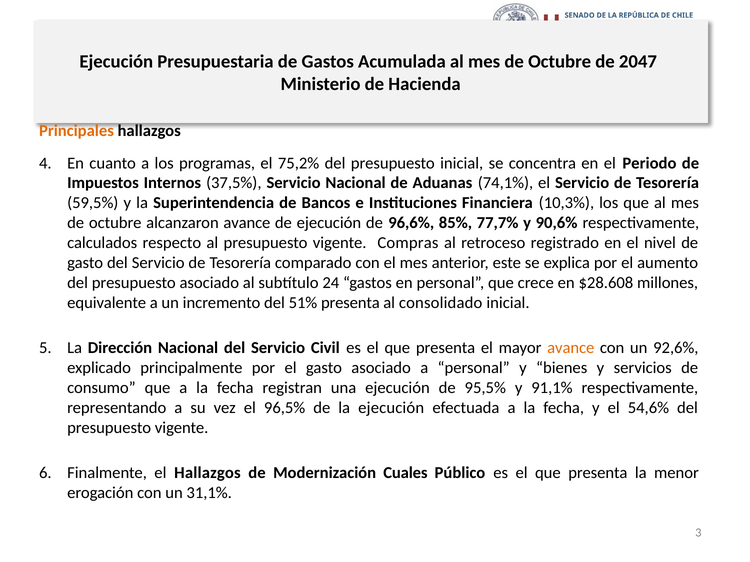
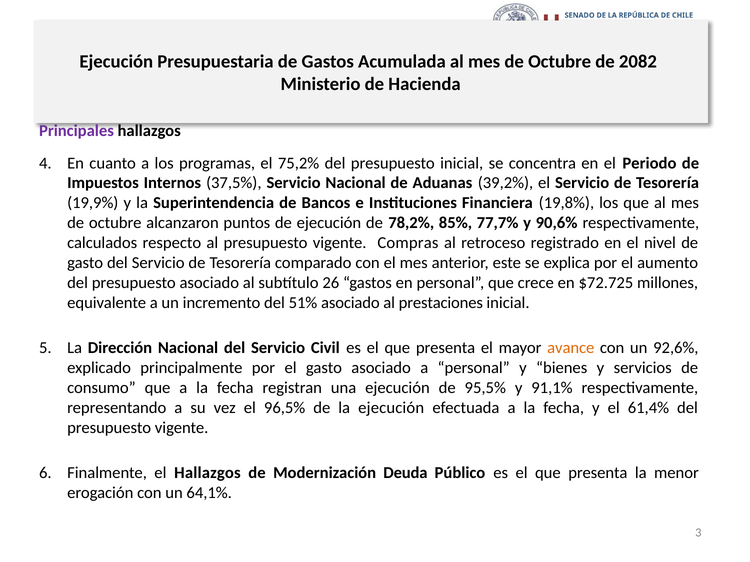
2047: 2047 -> 2082
Principales colour: orange -> purple
74,1%: 74,1% -> 39,2%
59,5%: 59,5% -> 19,9%
10,3%: 10,3% -> 19,8%
alcanzaron avance: avance -> puntos
96,6%: 96,6% -> 78,2%
24: 24 -> 26
$28.608: $28.608 -> $72.725
51% presenta: presenta -> asociado
consolidado: consolidado -> prestaciones
54,6%: 54,6% -> 61,4%
Cuales: Cuales -> Deuda
31,1%: 31,1% -> 64,1%
